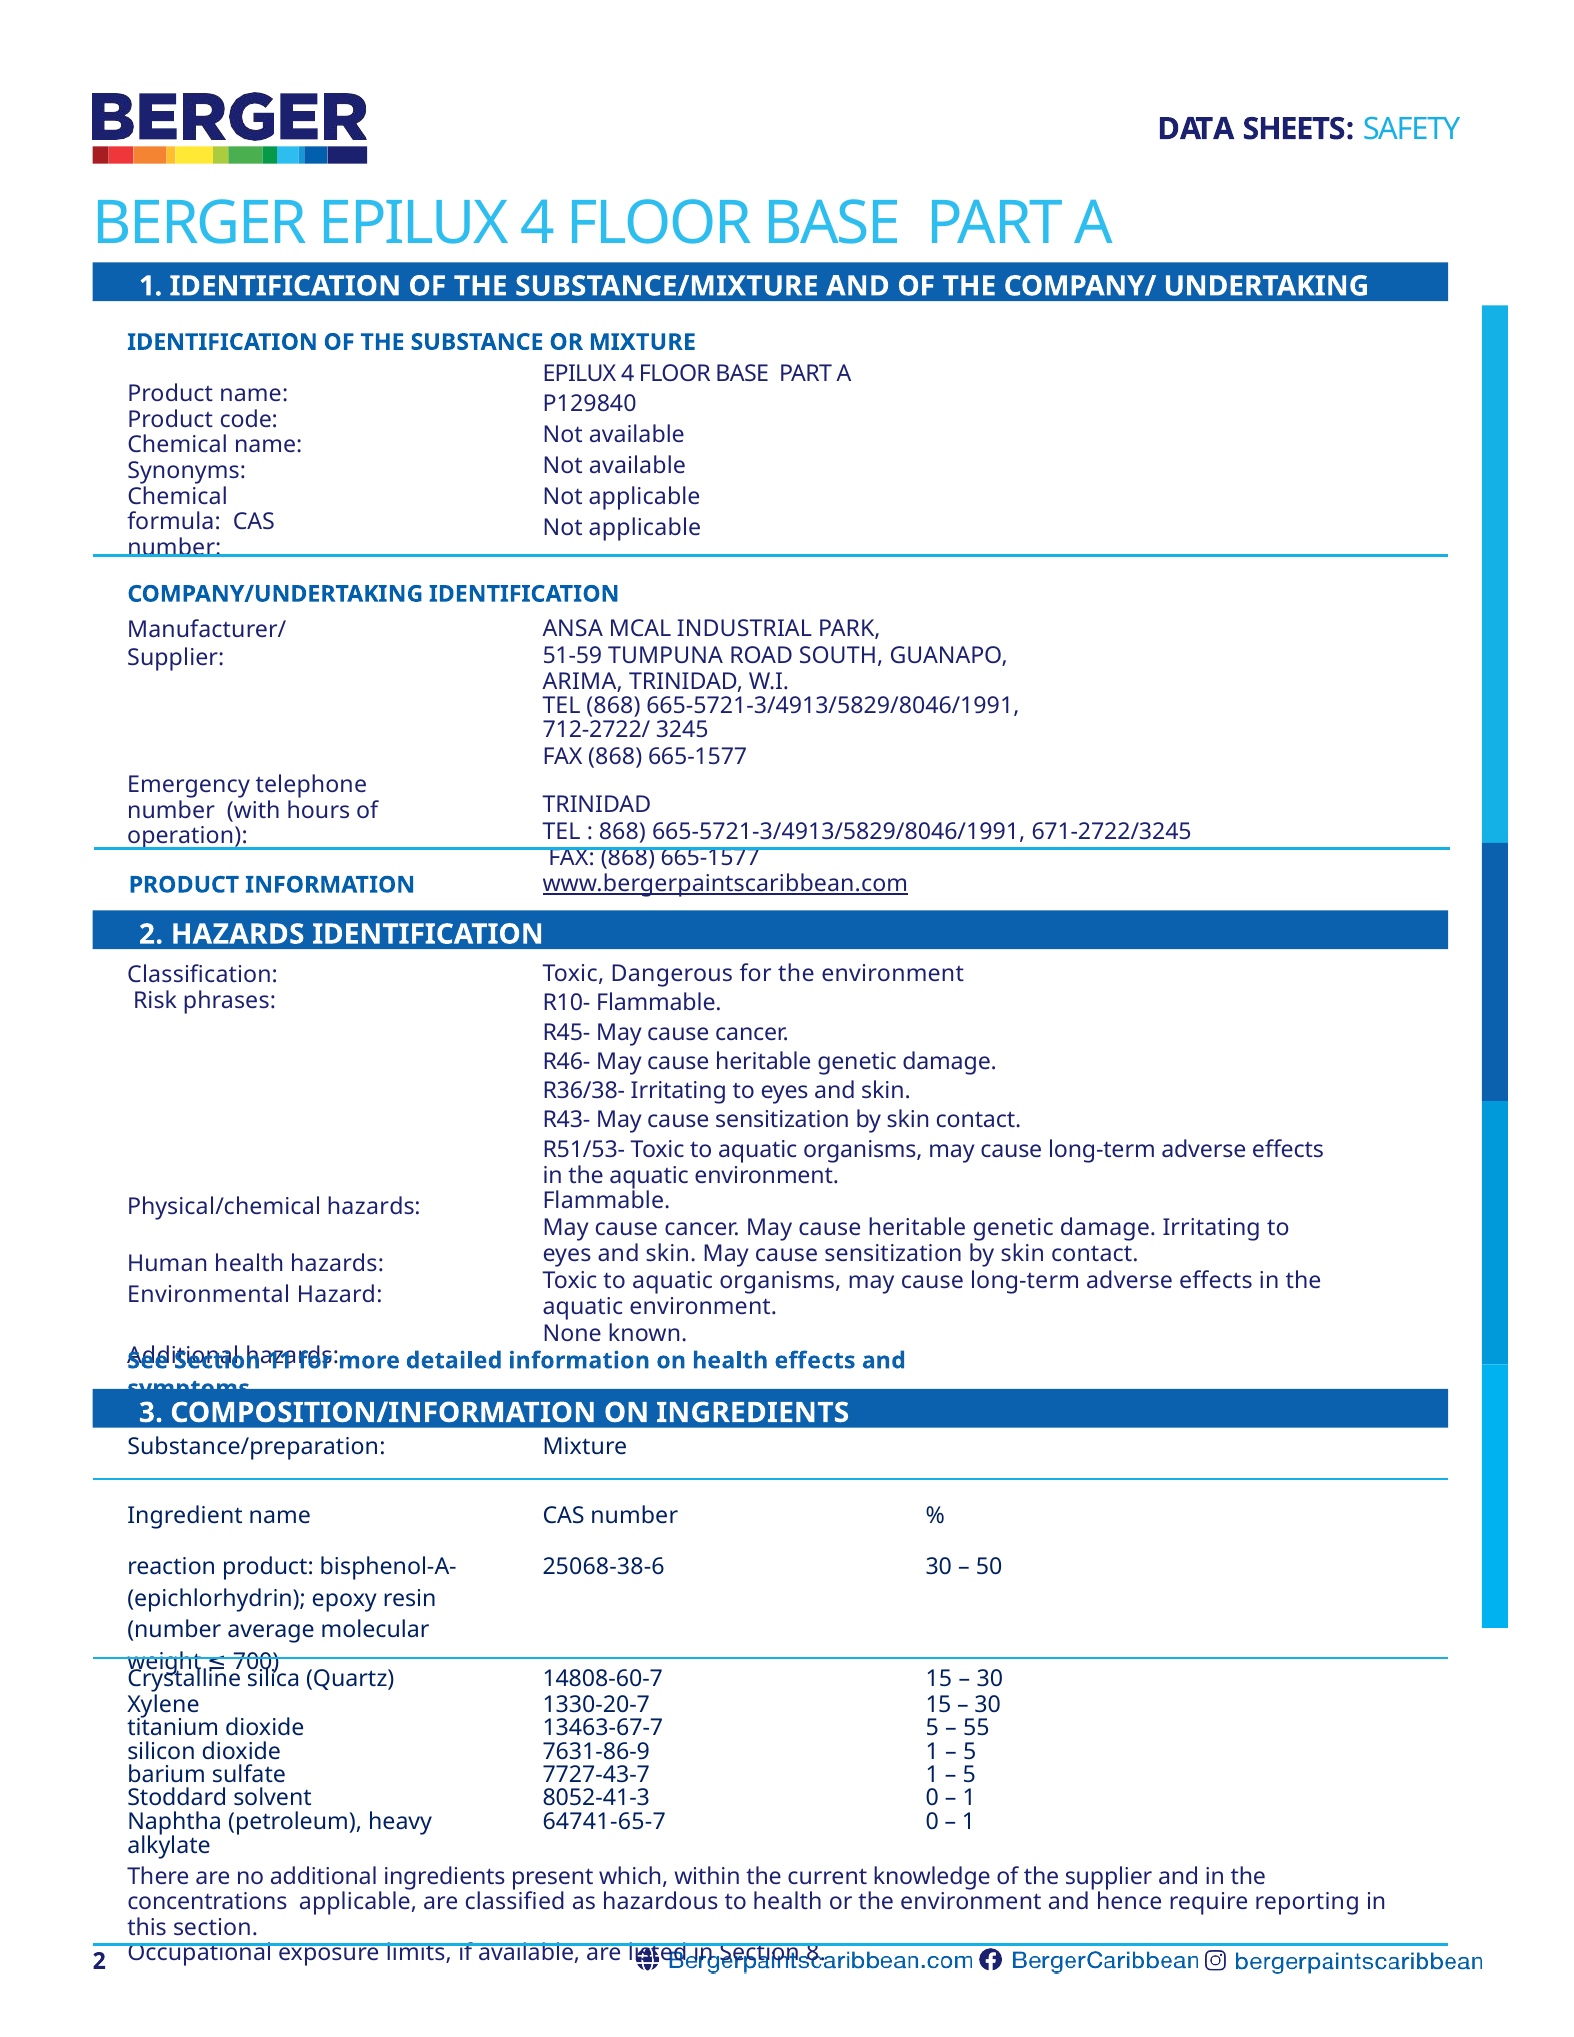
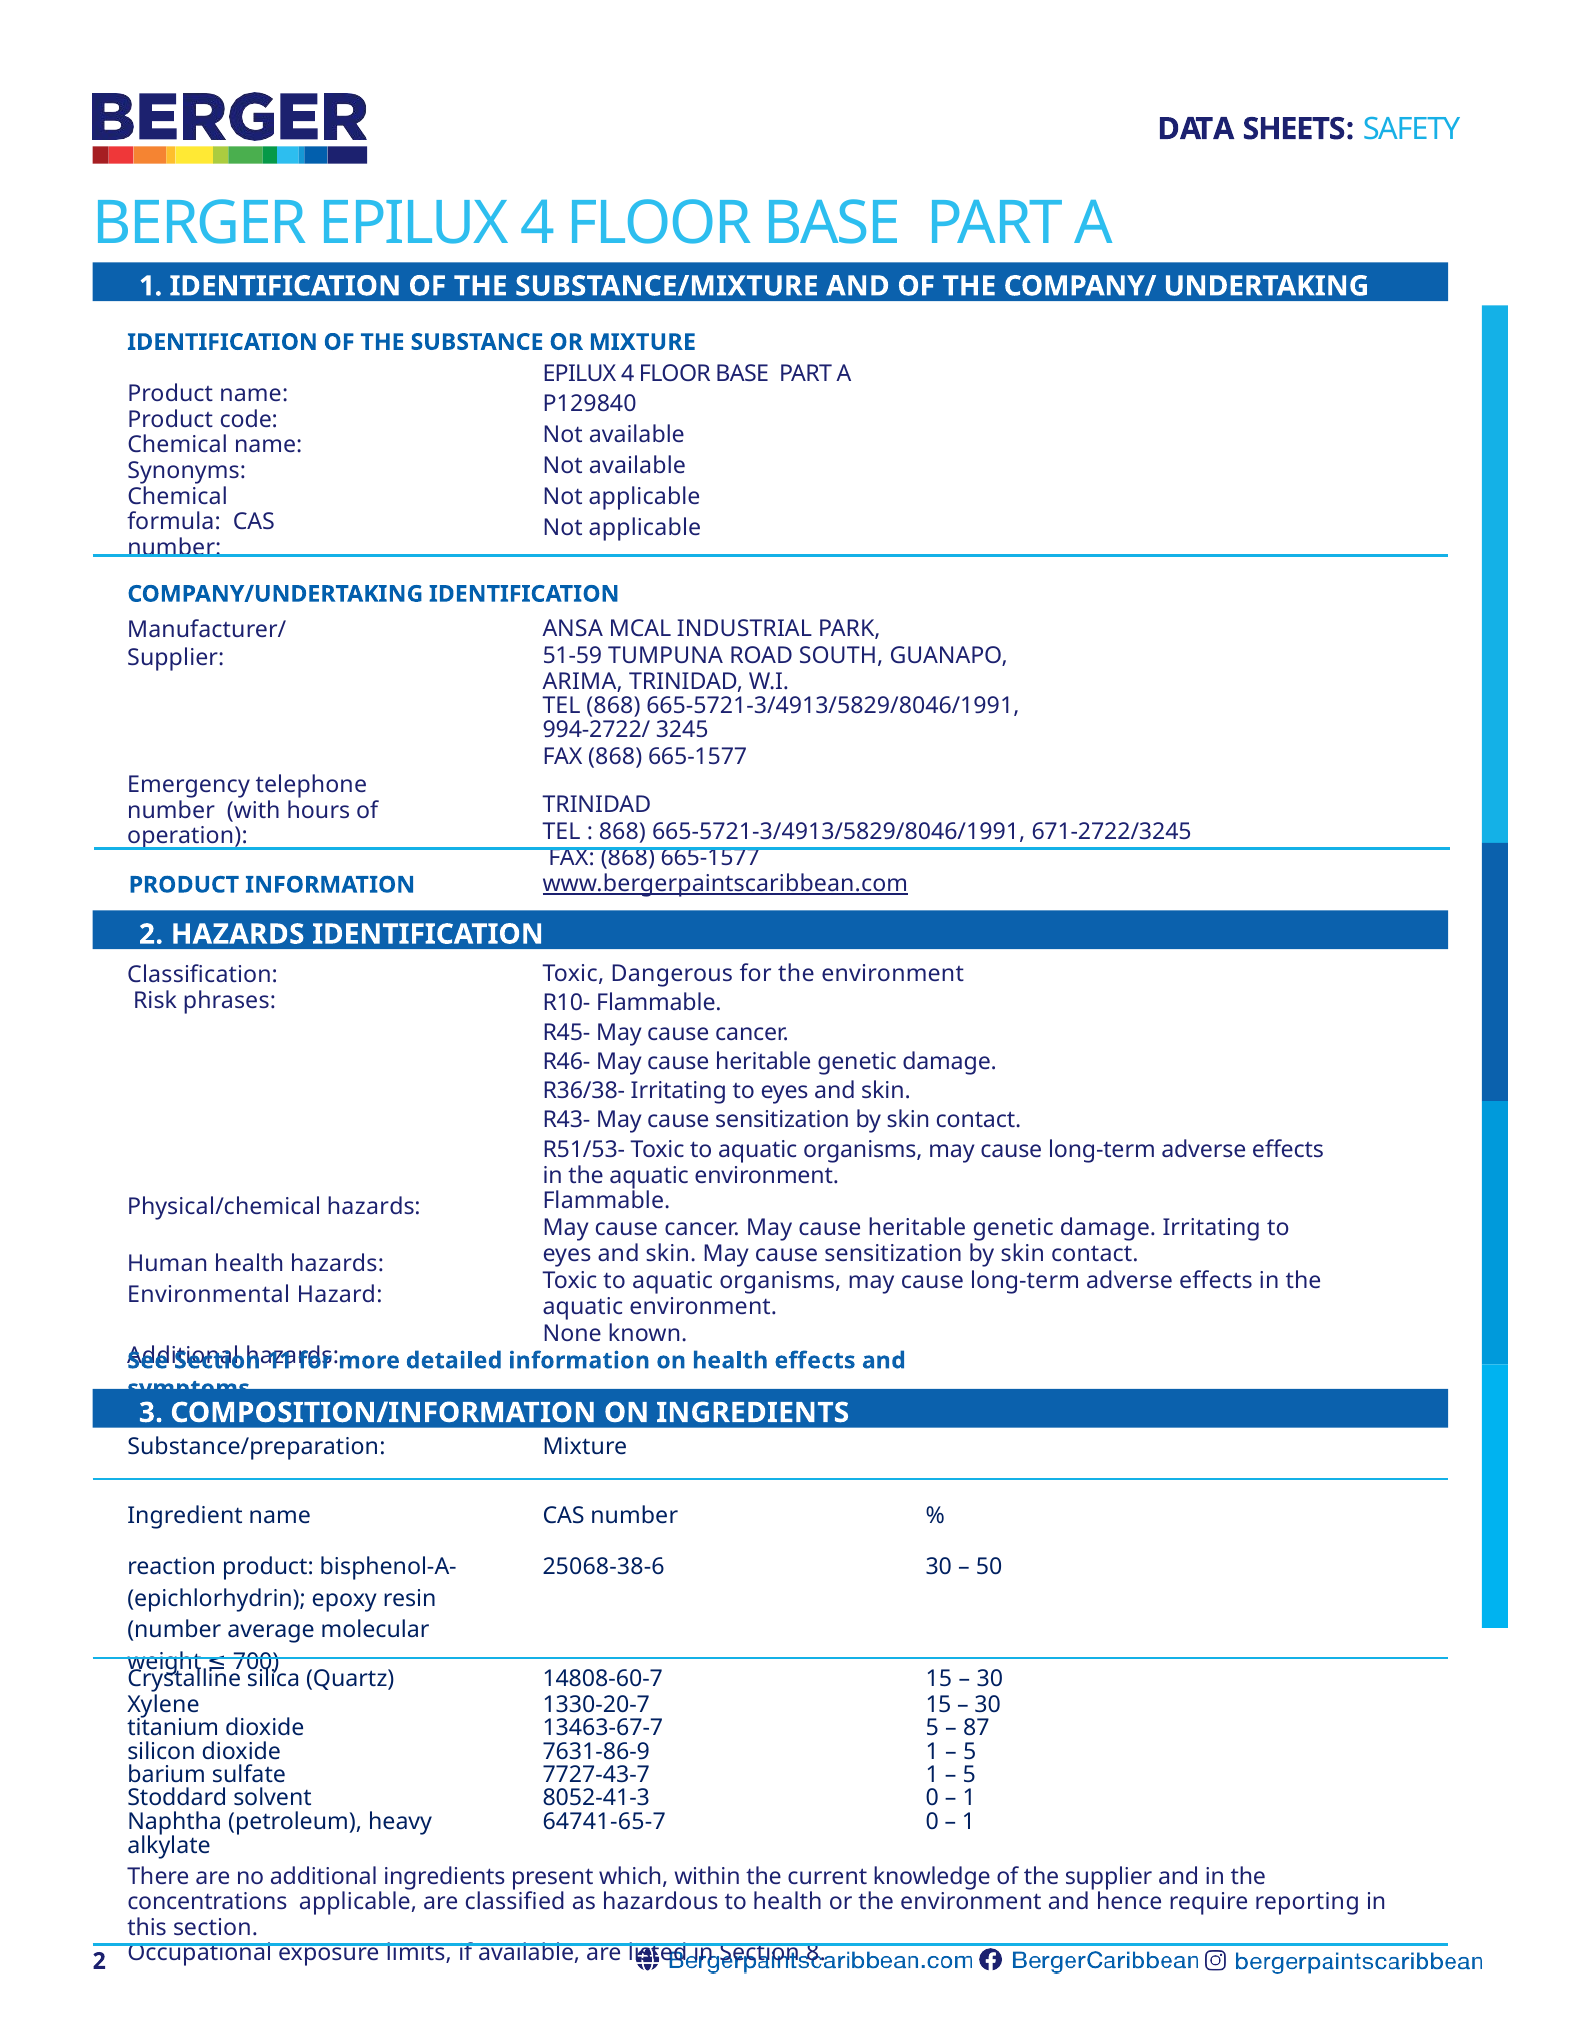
712-2722/: 712-2722/ -> 994-2722/
55: 55 -> 87
